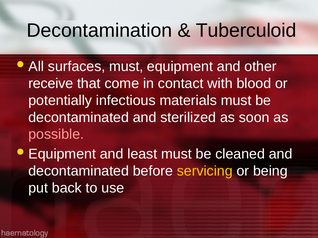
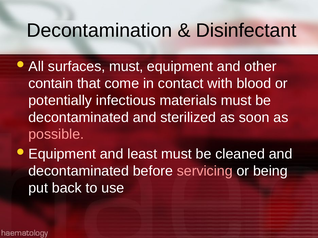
Tuberculoid: Tuberculoid -> Disinfectant
receive: receive -> contain
servicing colour: yellow -> pink
